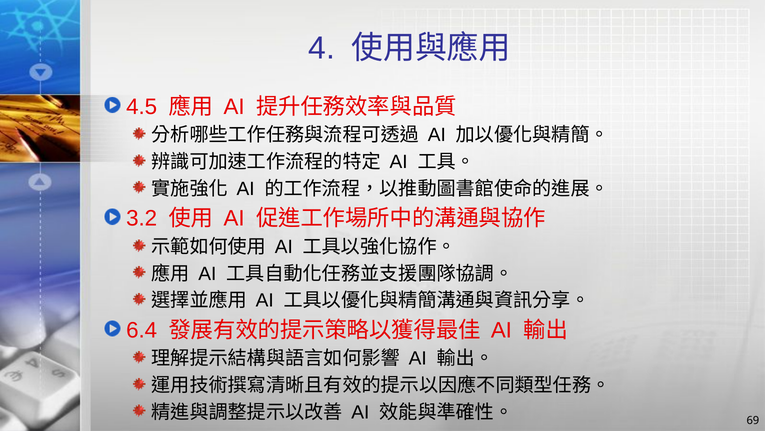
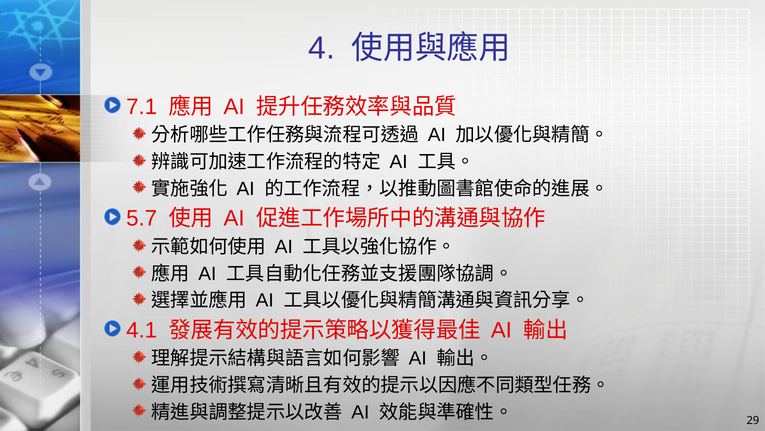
4.5: 4.5 -> 7.1
3.2: 3.2 -> 5.7
6.4: 6.4 -> 4.1
69: 69 -> 29
